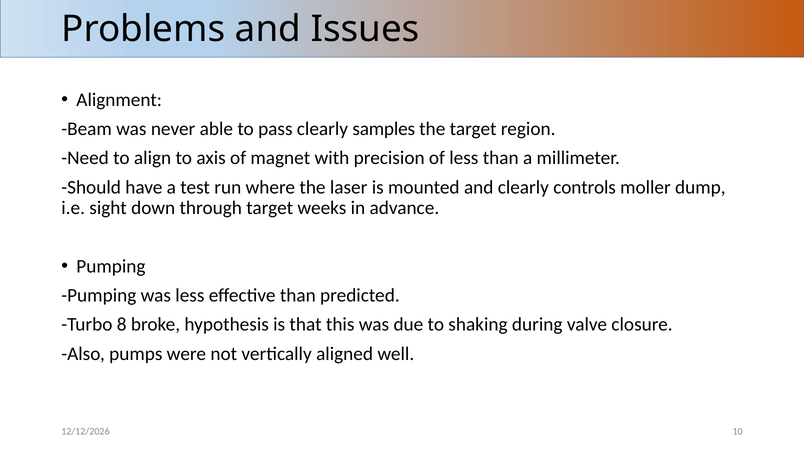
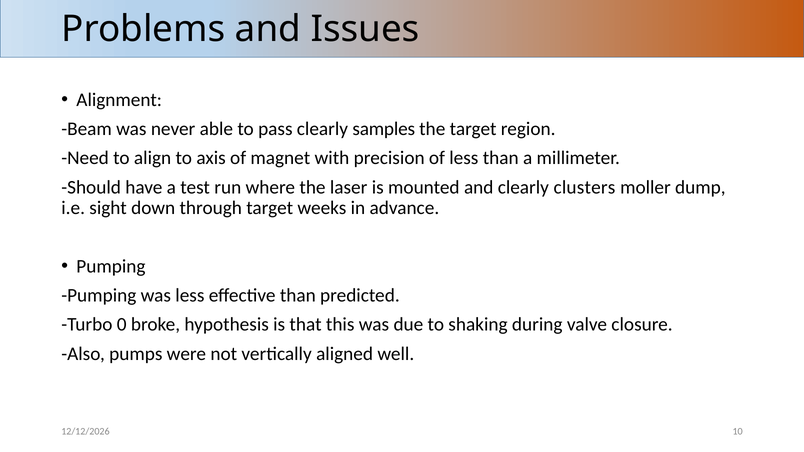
controls: controls -> clusters
8: 8 -> 0
